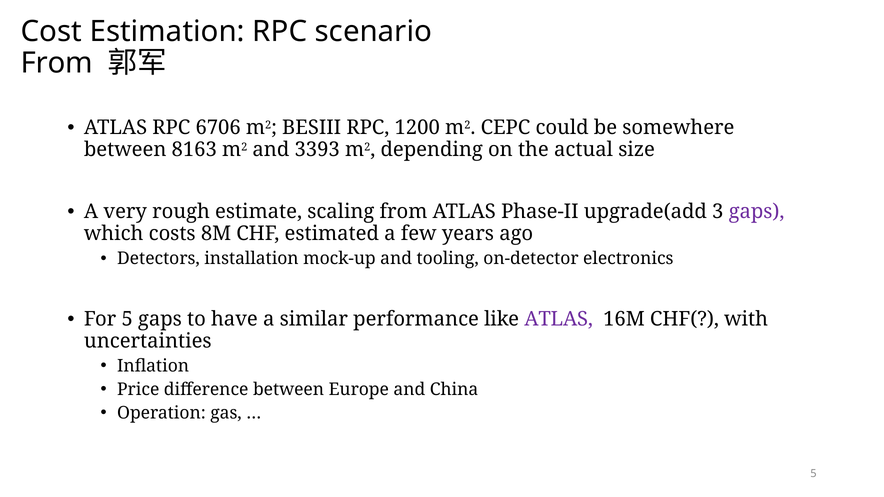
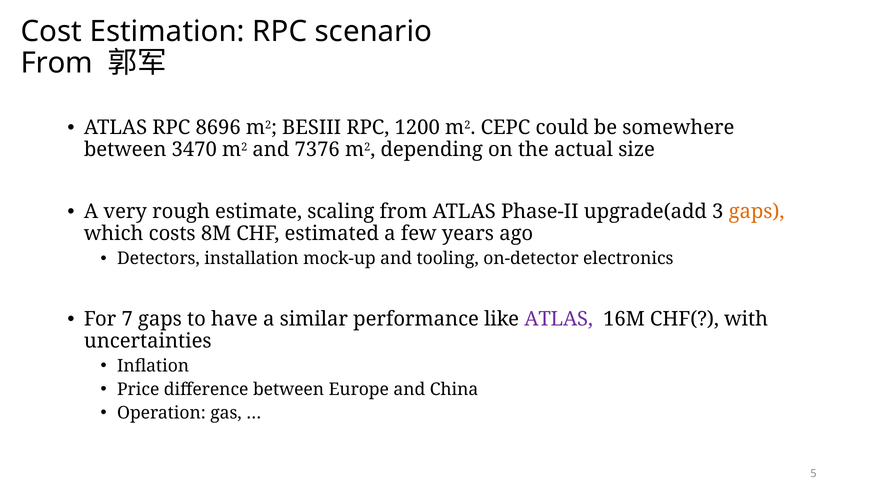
6706: 6706 -> 8696
8163: 8163 -> 3470
3393: 3393 -> 7376
gaps at (757, 212) colour: purple -> orange
For 5: 5 -> 7
